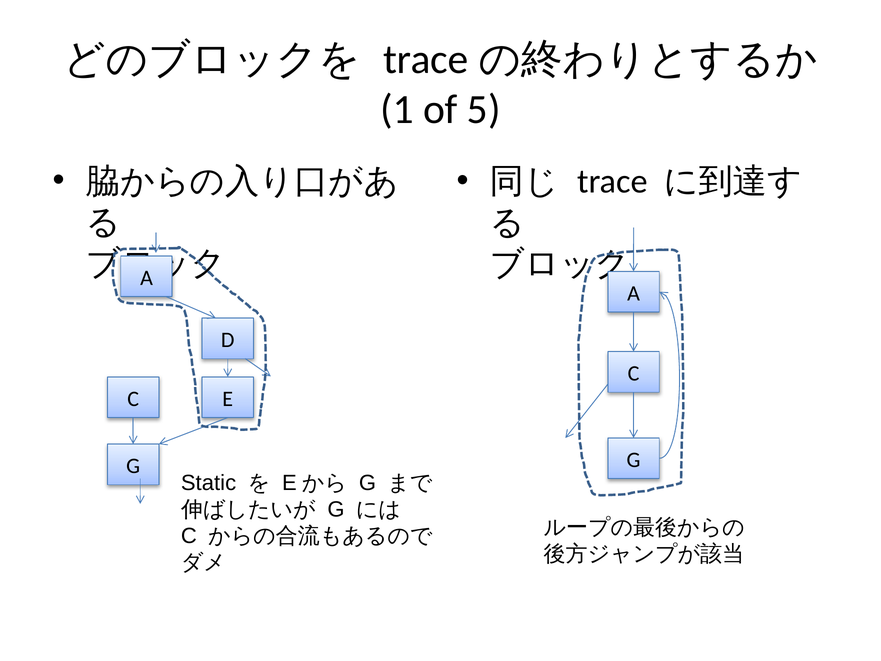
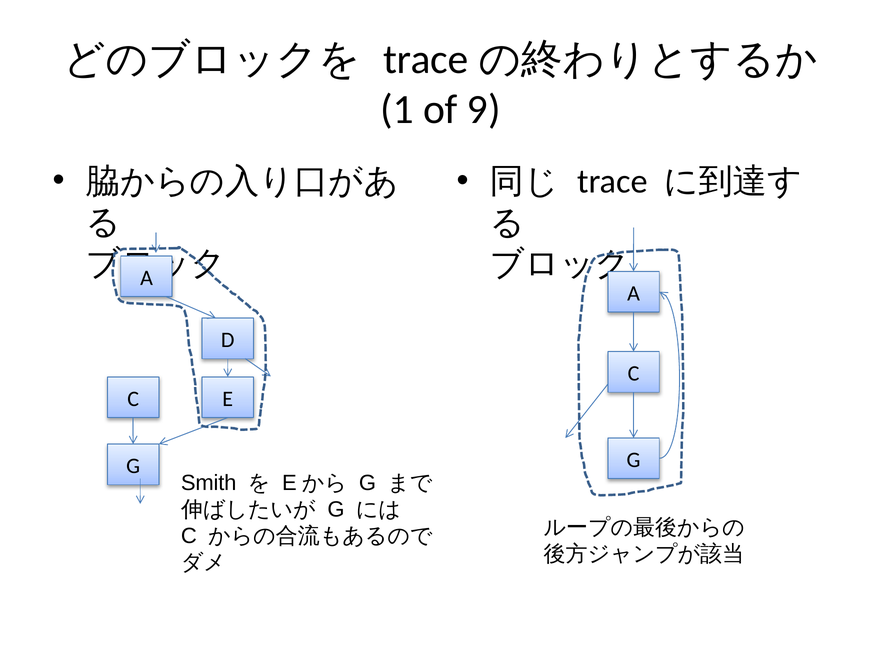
5: 5 -> 9
Static: Static -> Smith
